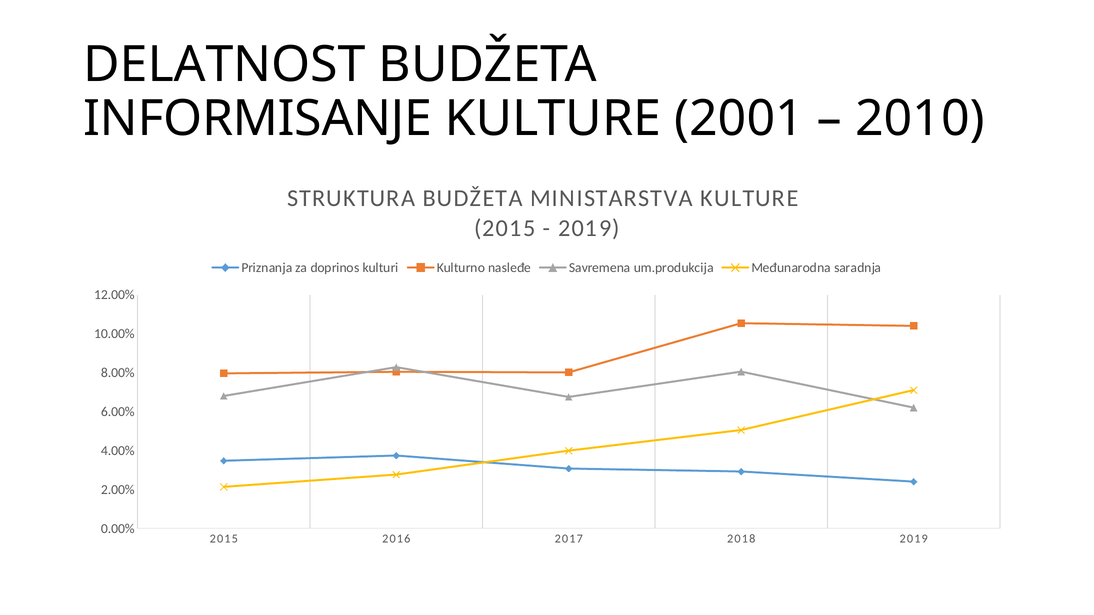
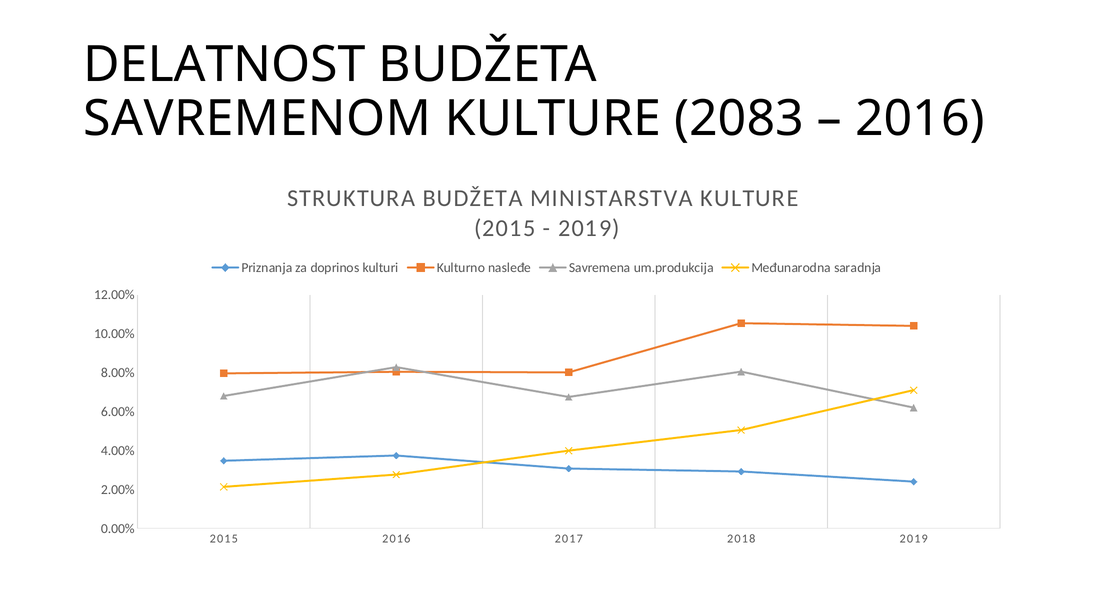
INFORMISANJE: INFORMISANJE -> SAVREMENOM
2001: 2001 -> 2083
2010 at (920, 119): 2010 -> 2016
